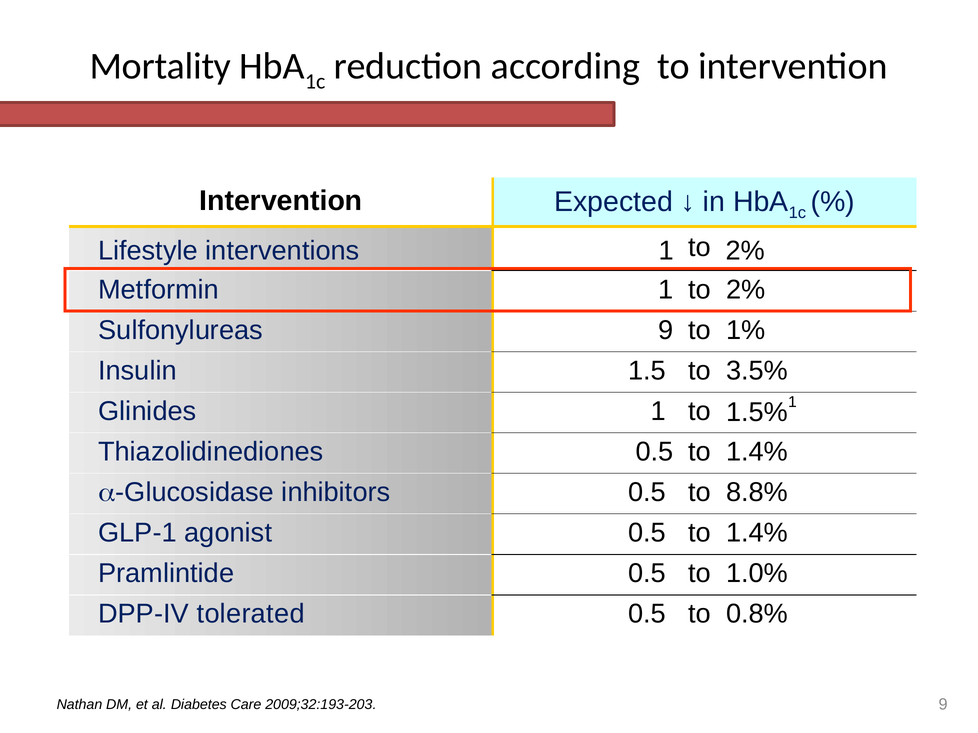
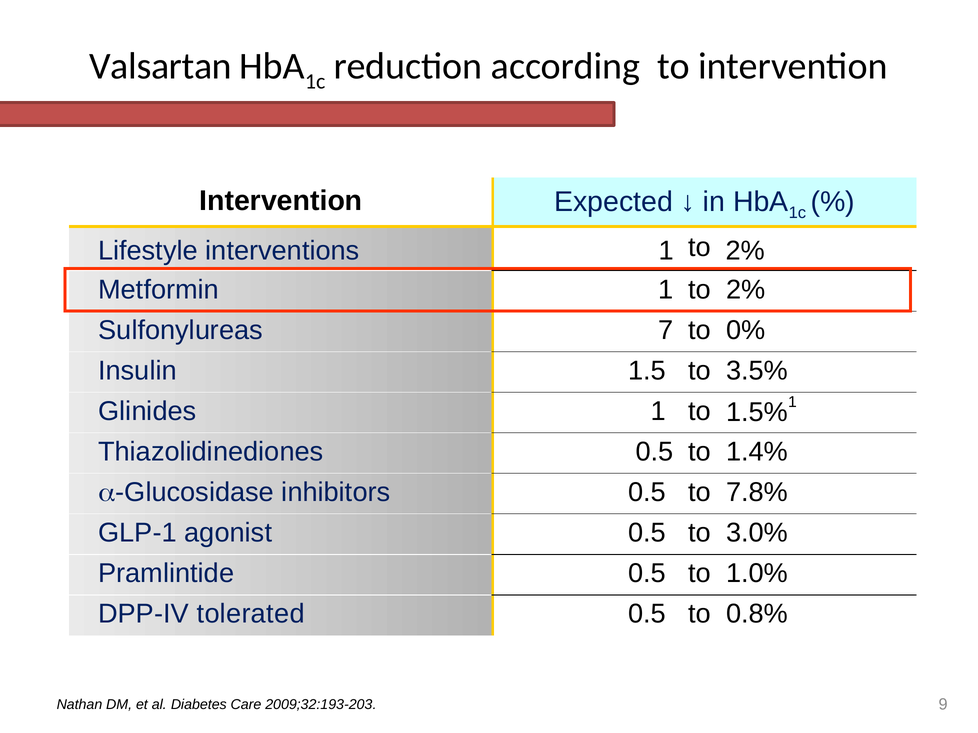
Mortality: Mortality -> Valsartan
Sulfonylureas 9: 9 -> 7
1%: 1% -> 0%
8.8%: 8.8% -> 7.8%
agonist 0.5 to 1.4%: 1.4% -> 3.0%
